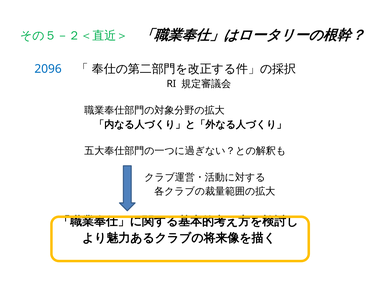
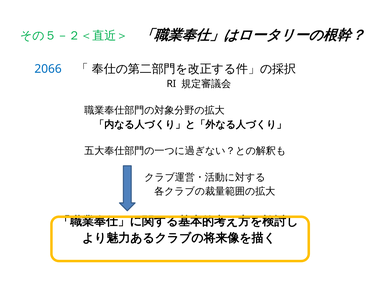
2096: 2096 -> 2066
